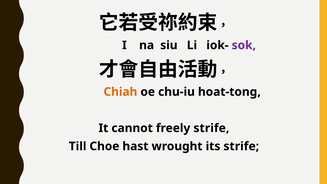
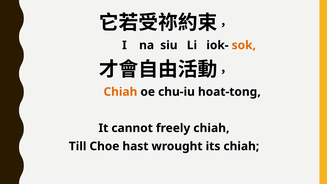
sok colour: purple -> orange
freely strife: strife -> chiah
its strife: strife -> chiah
